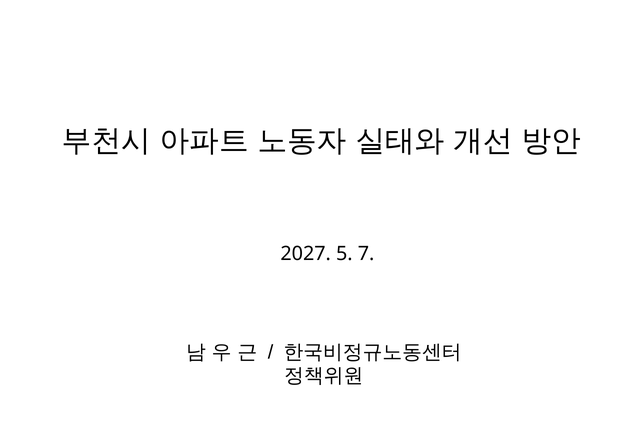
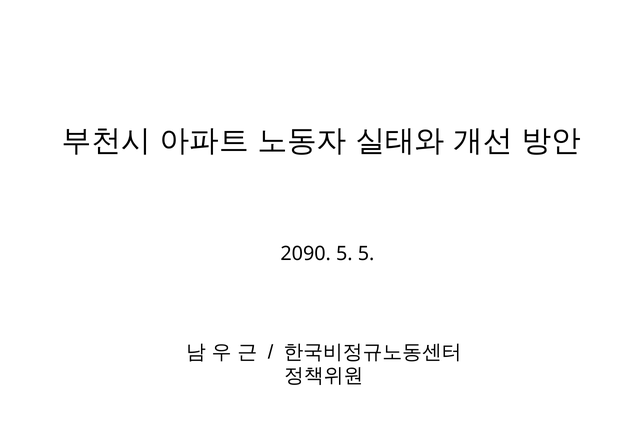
2027: 2027 -> 2090
5 7: 7 -> 5
